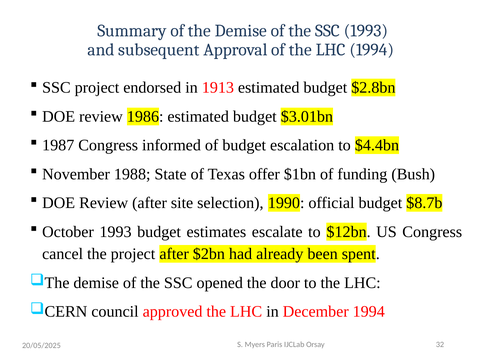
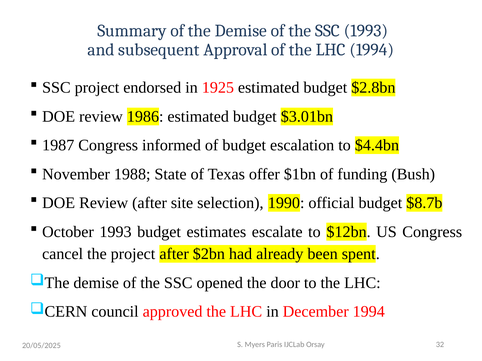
1913: 1913 -> 1925
